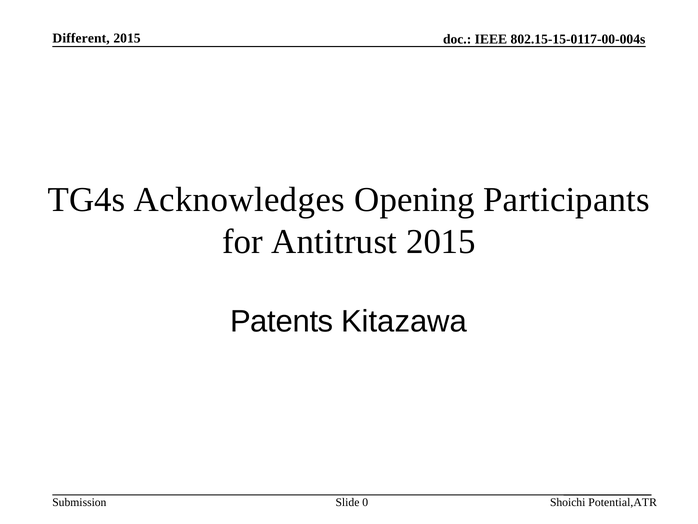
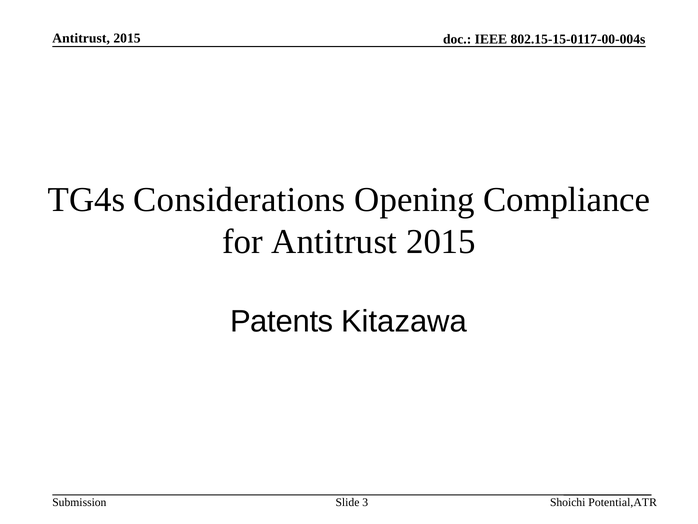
Different at (81, 38): Different -> Antitrust
Acknowledges: Acknowledges -> Considerations
Participants: Participants -> Compliance
0: 0 -> 3
